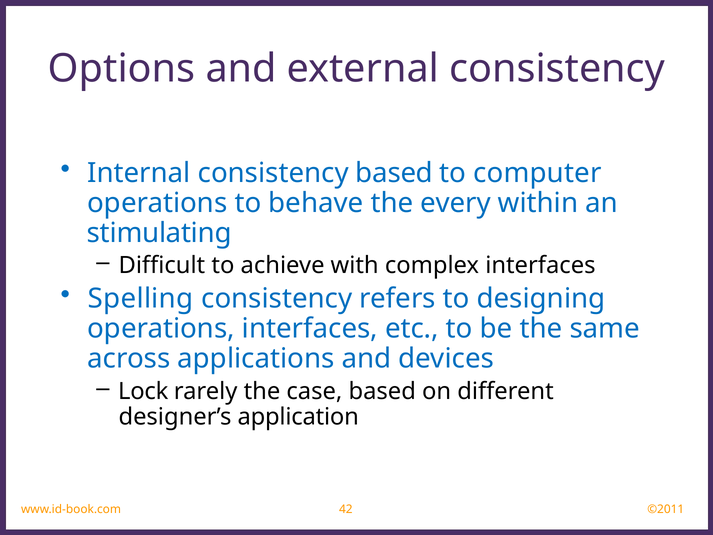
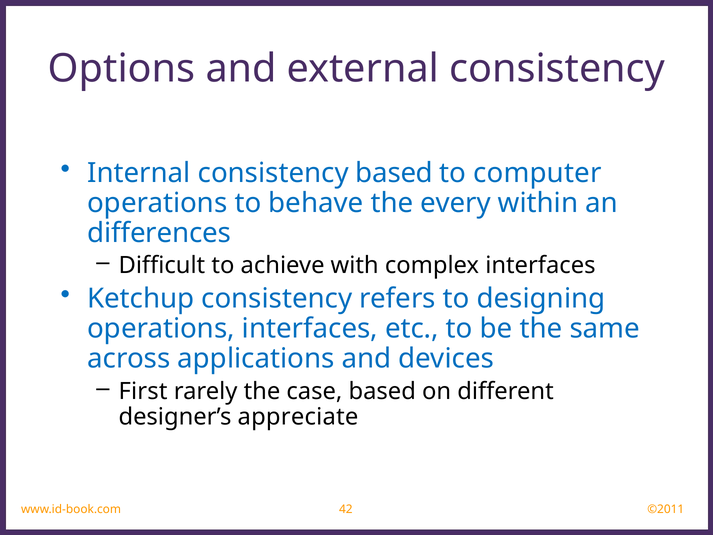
stimulating: stimulating -> differences
Spelling: Spelling -> Ketchup
Lock: Lock -> First
application: application -> appreciate
